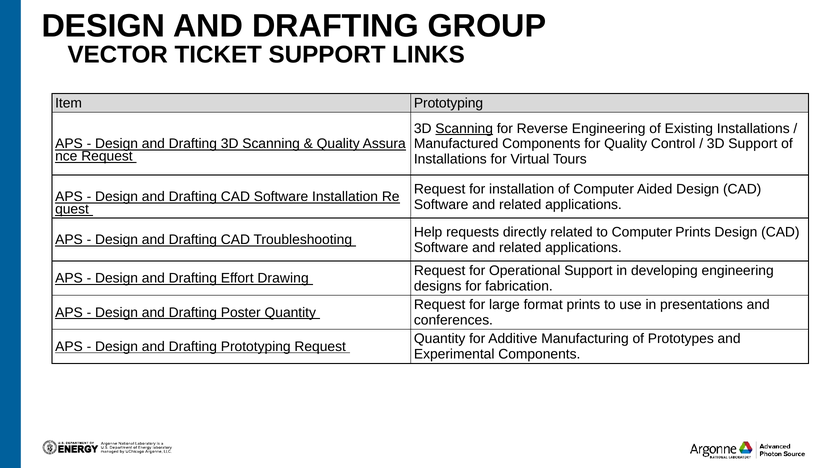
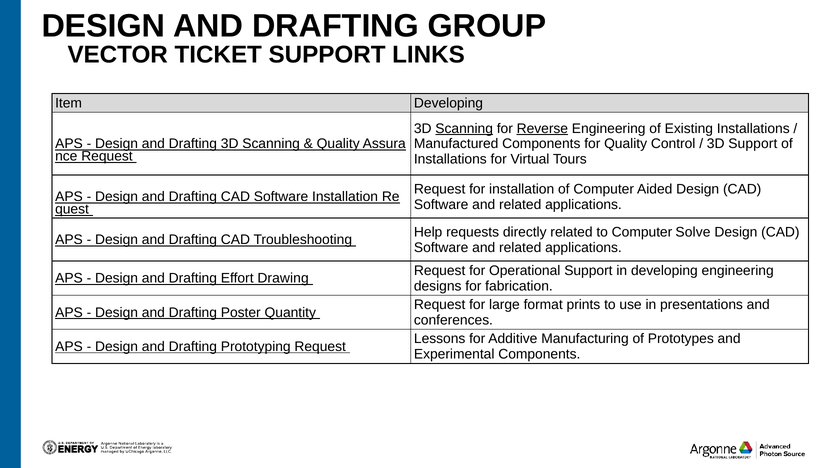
Item Prototyping: Prototyping -> Developing
Reverse underline: none -> present
Computer Prints: Prints -> Solve
Quantity at (440, 338): Quantity -> Lessons
